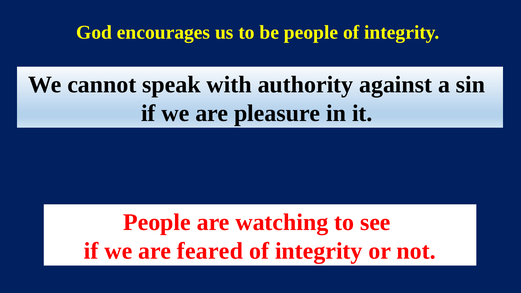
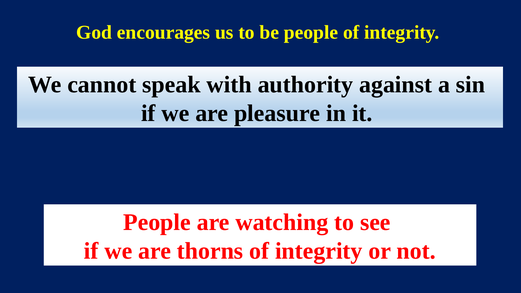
feared: feared -> thorns
